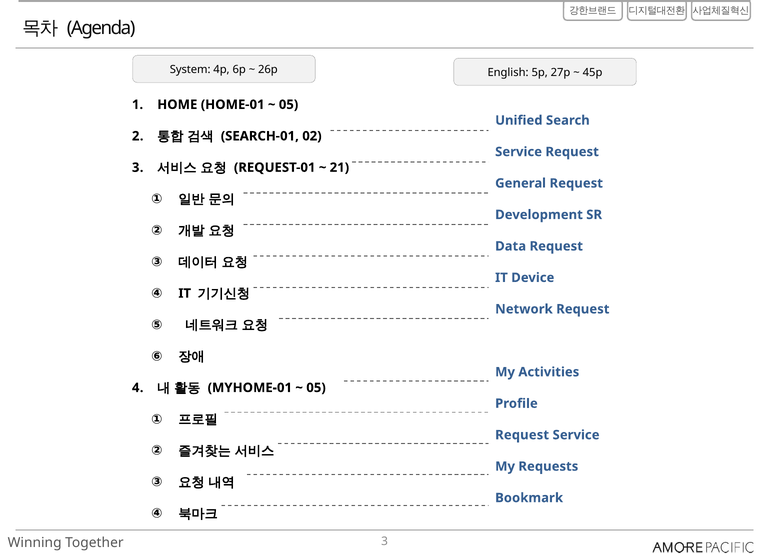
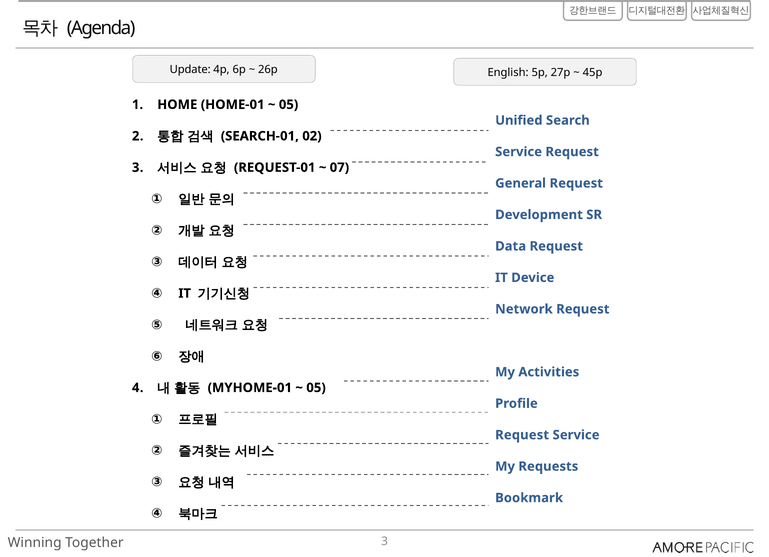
System: System -> Update
21: 21 -> 07
